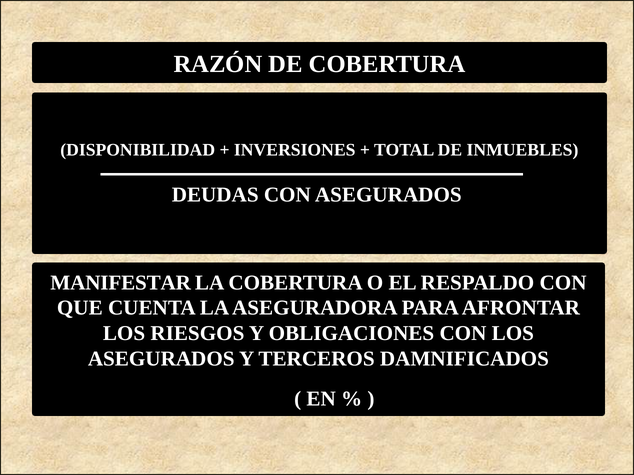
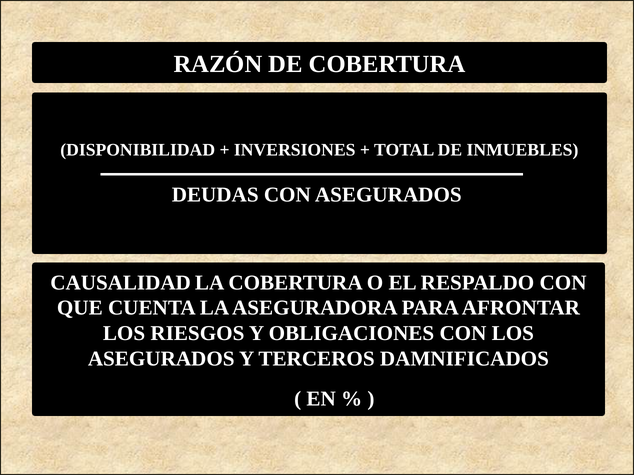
MANIFESTAR: MANIFESTAR -> CAUSALIDAD
